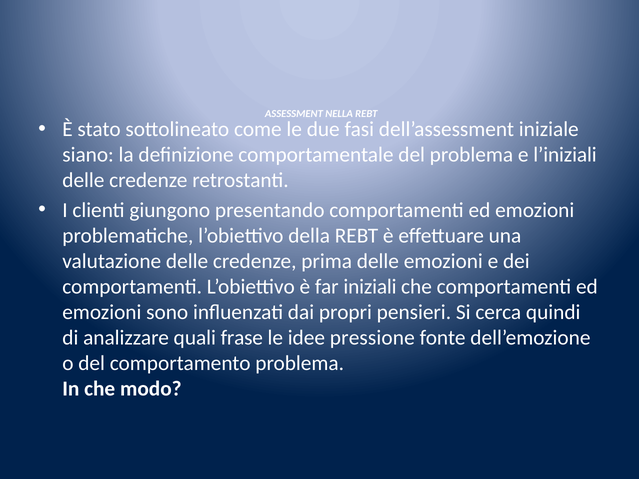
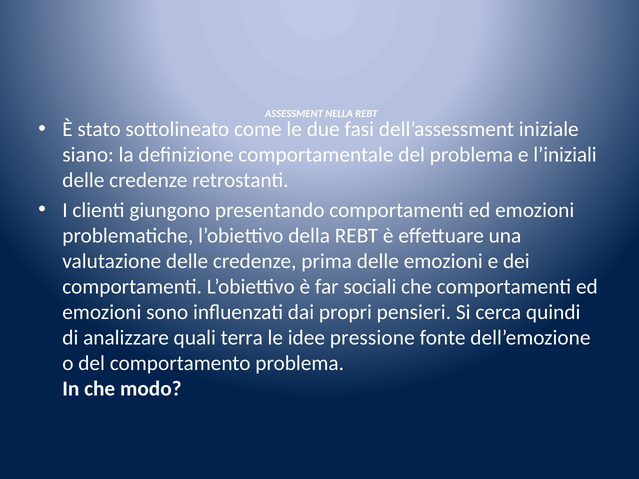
iniziali: iniziali -> sociali
frase: frase -> terra
